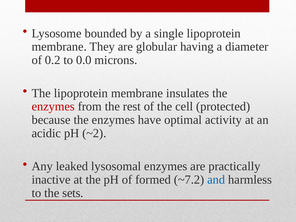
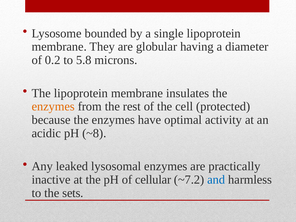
0.0: 0.0 -> 5.8
enzymes at (53, 107) colour: red -> orange
~2: ~2 -> ~8
formed: formed -> cellular
